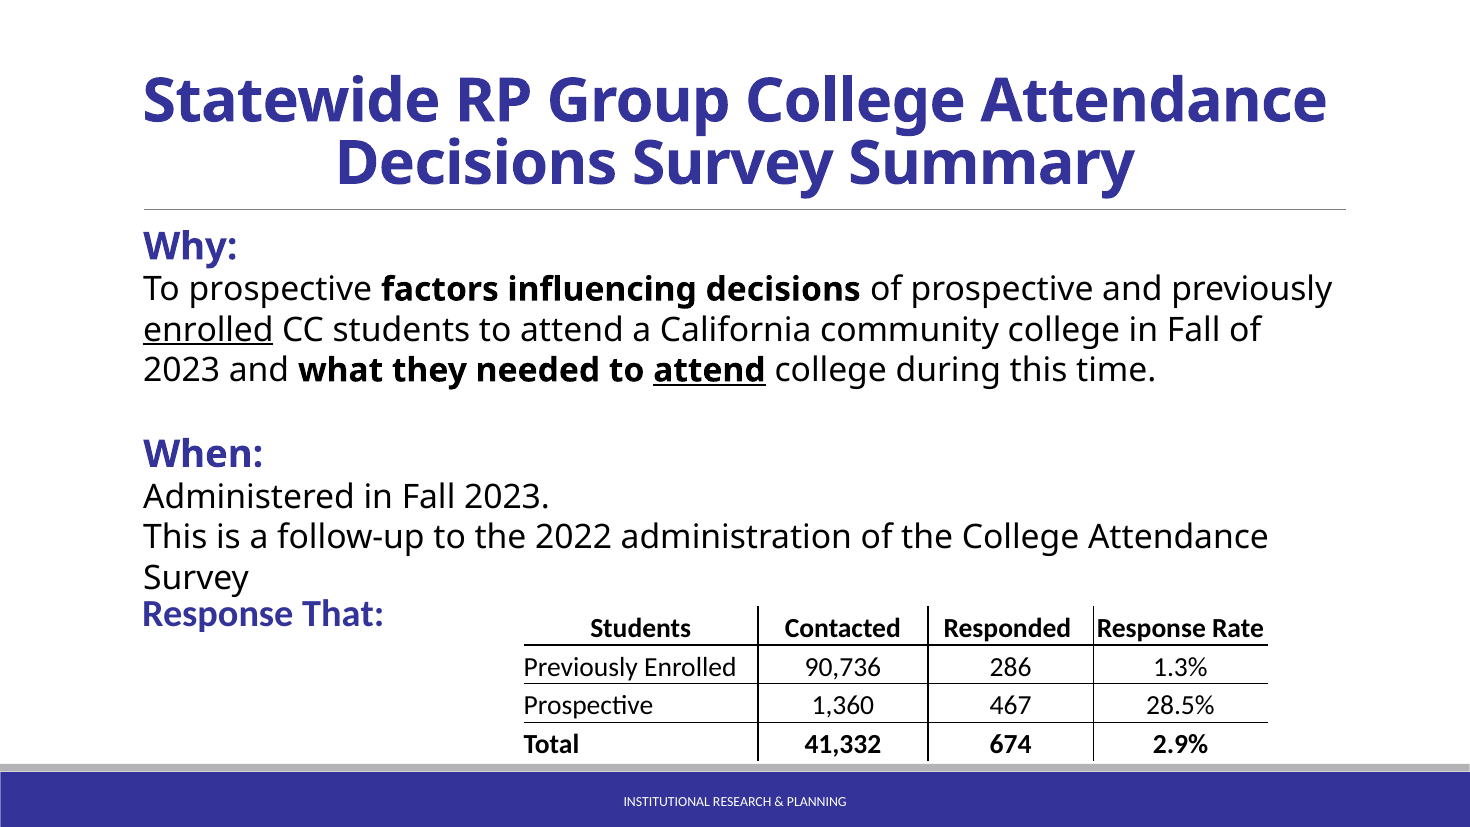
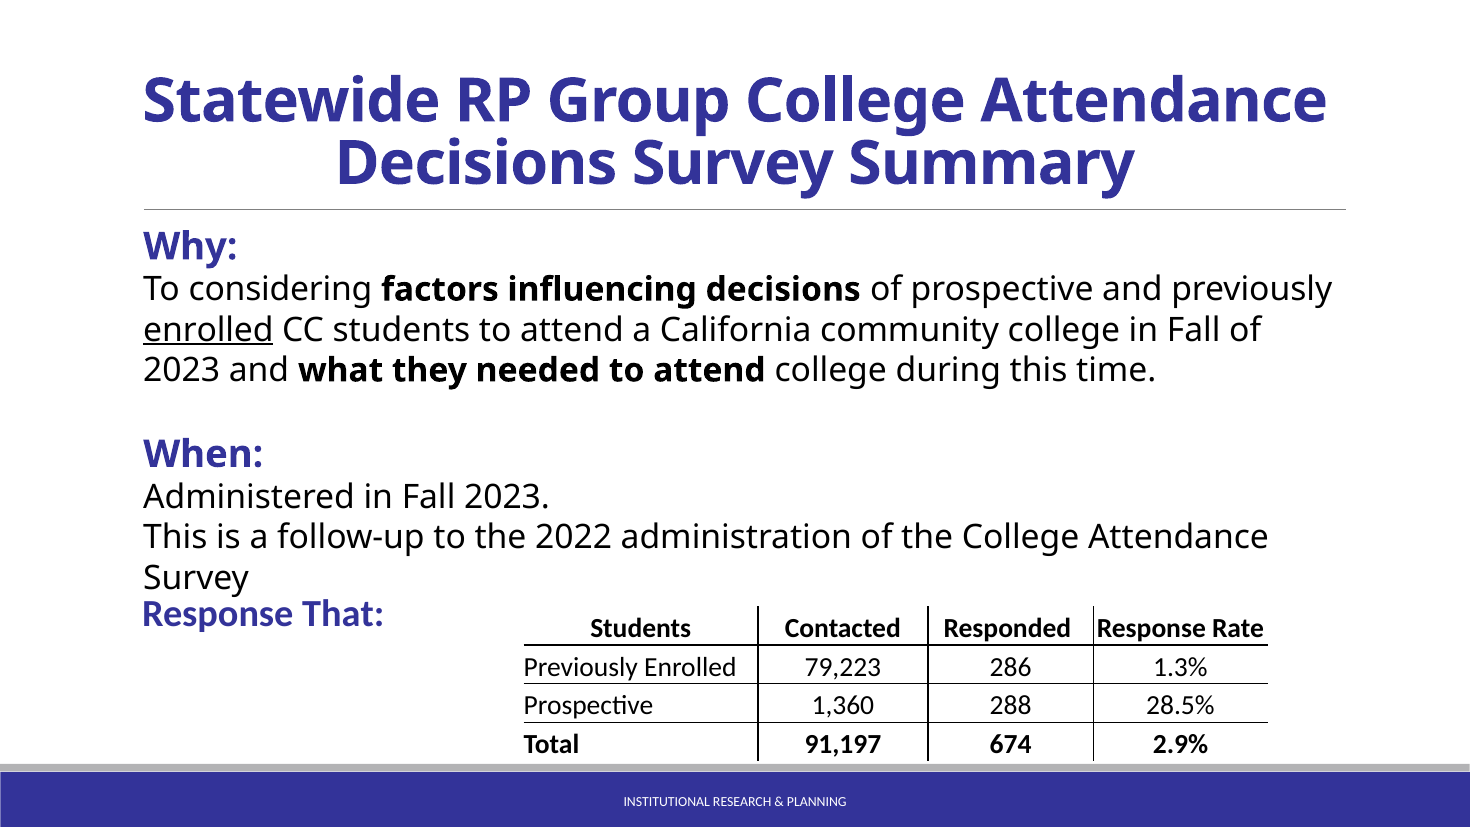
To prospective: prospective -> considering
attend at (709, 370) underline: present -> none
90,736: 90,736 -> 79,223
467: 467 -> 288
41,332: 41,332 -> 91,197
